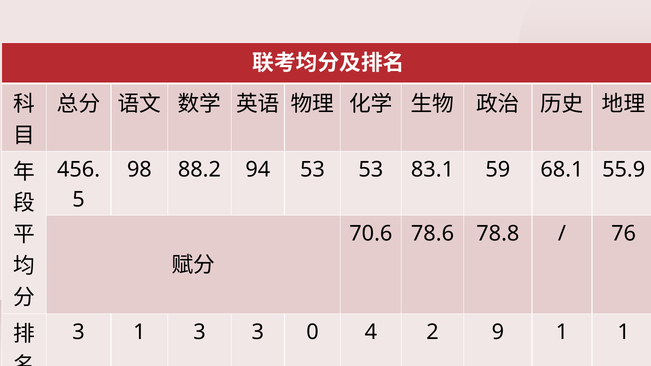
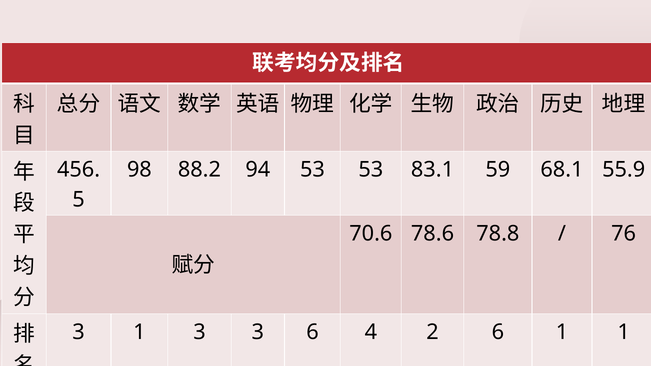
3 0: 0 -> 6
2 9: 9 -> 6
